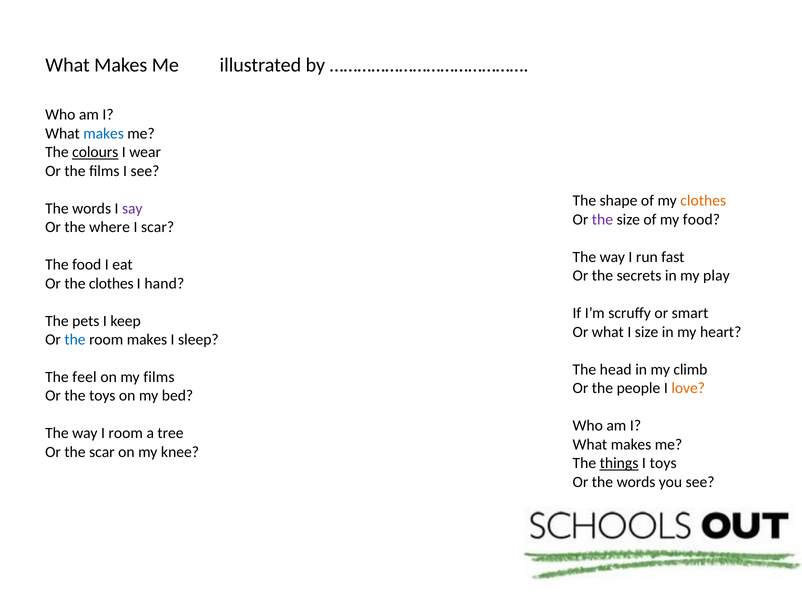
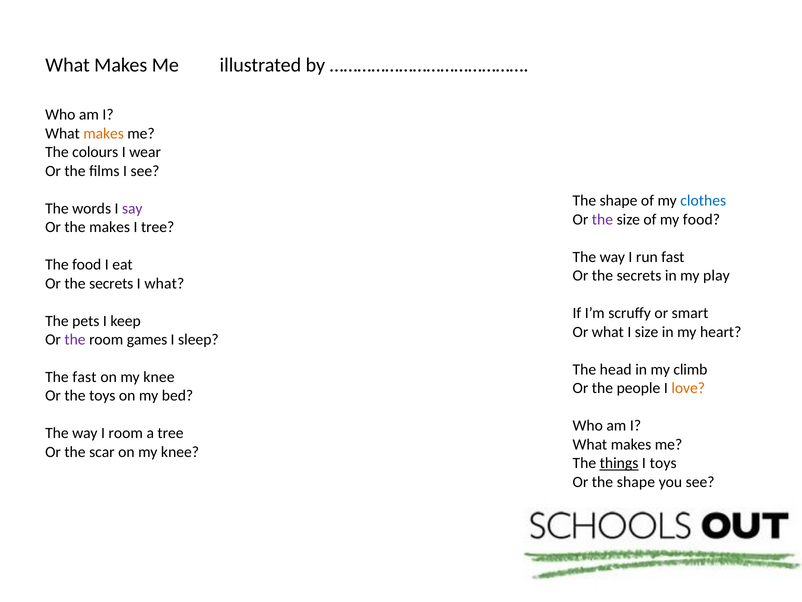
makes at (104, 133) colour: blue -> orange
colours underline: present -> none
clothes at (703, 201) colour: orange -> blue
the where: where -> makes
I scar: scar -> tree
clothes at (111, 283): clothes -> secrets
hand at (164, 283): hand -> what
the at (75, 339) colour: blue -> purple
room makes: makes -> games
The feel: feel -> fast
films at (159, 377): films -> knee
Or the words: words -> shape
